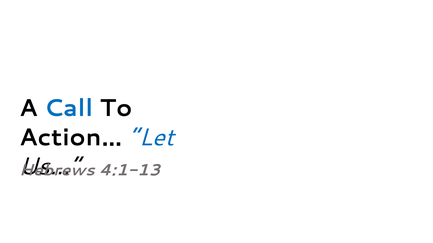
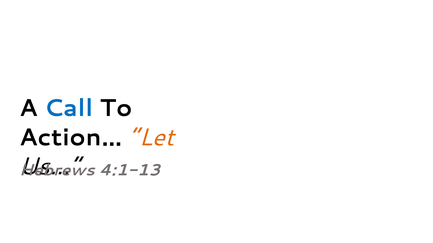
Let colour: blue -> orange
